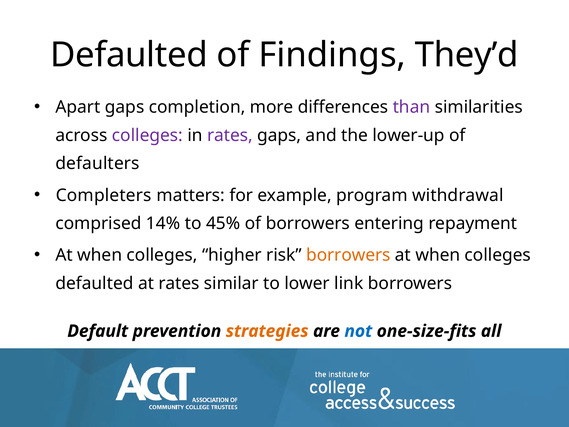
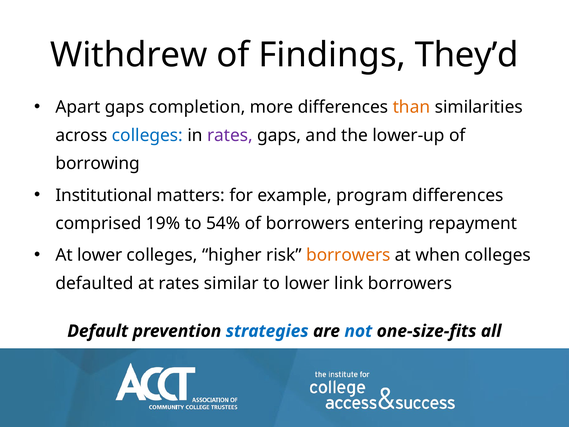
Defaulted at (129, 55): Defaulted -> Withdrew
than colour: purple -> orange
colleges at (147, 135) colour: purple -> blue
defaulters: defaulters -> borrowing
Completers: Completers -> Institutional
program withdrawal: withdrawal -> differences
14%: 14% -> 19%
45%: 45% -> 54%
when at (100, 255): when -> lower
strategies colour: orange -> blue
